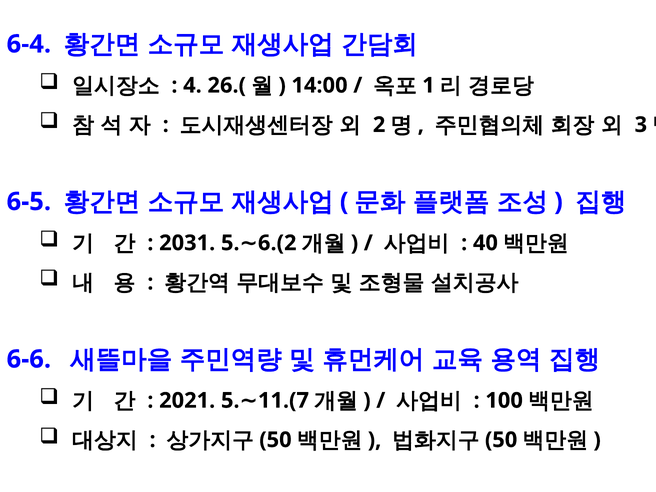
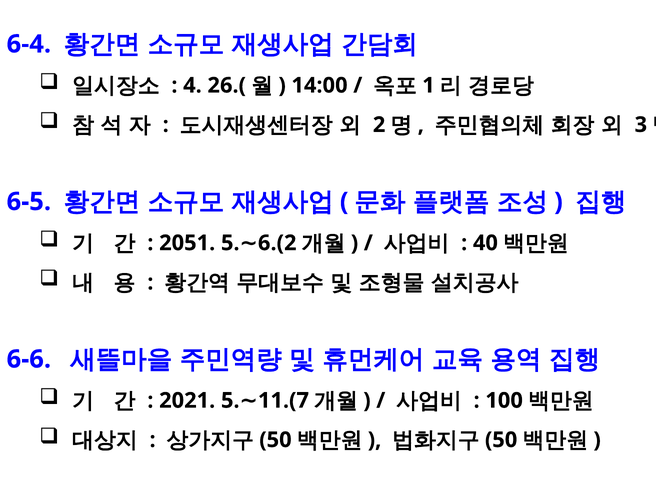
2031: 2031 -> 2051
